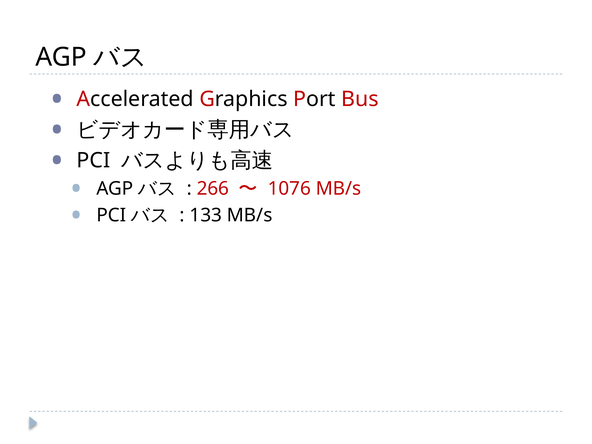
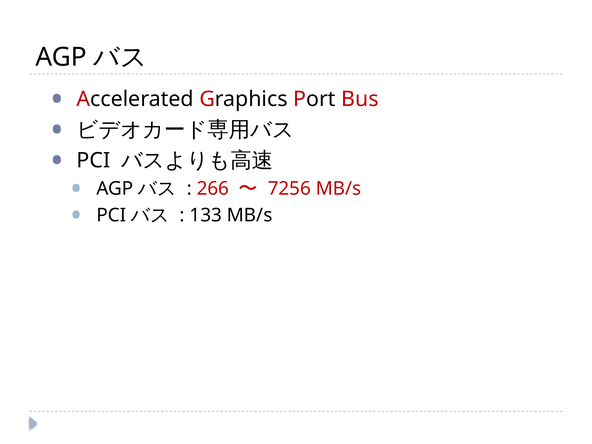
1076: 1076 -> 7256
